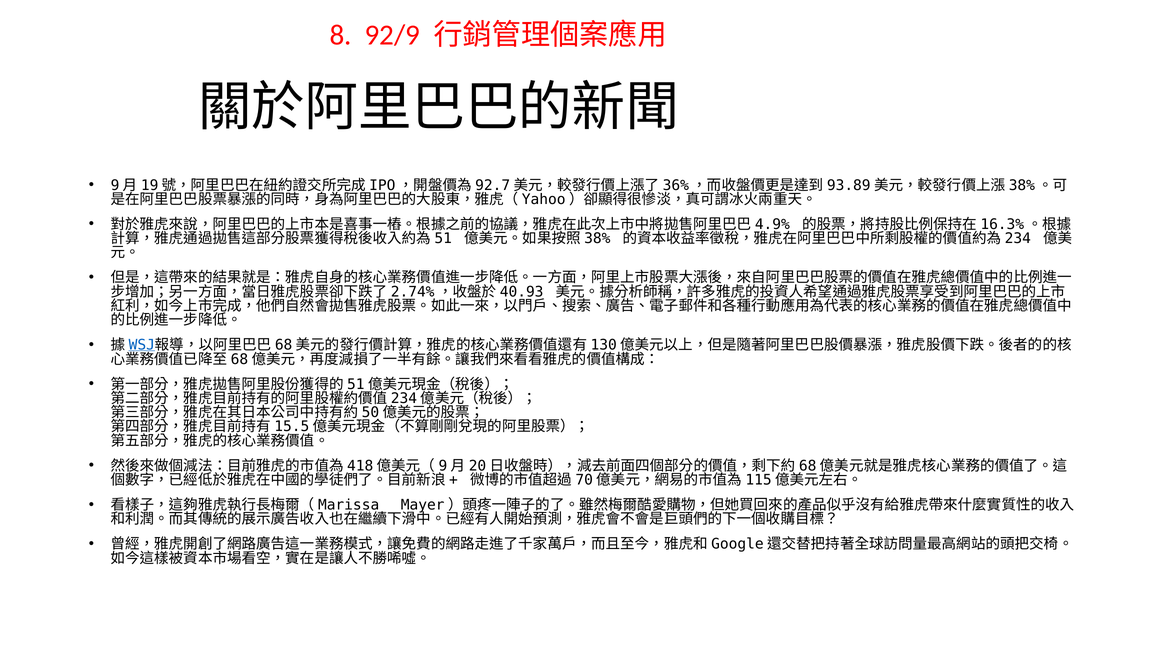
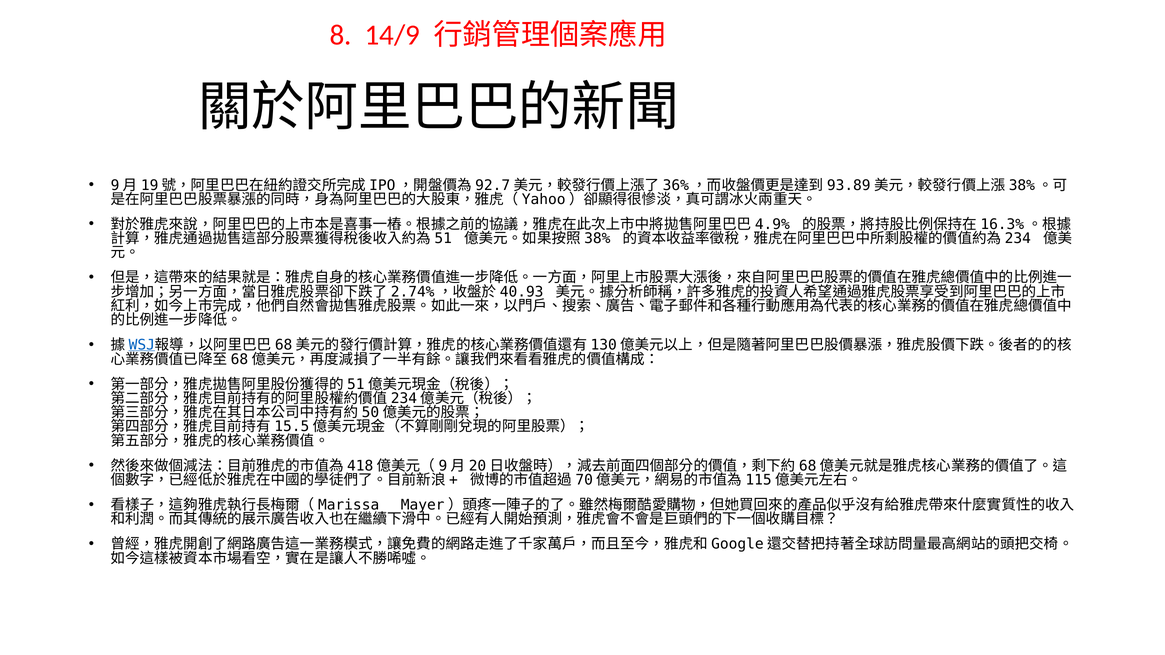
92/9: 92/9 -> 14/9
